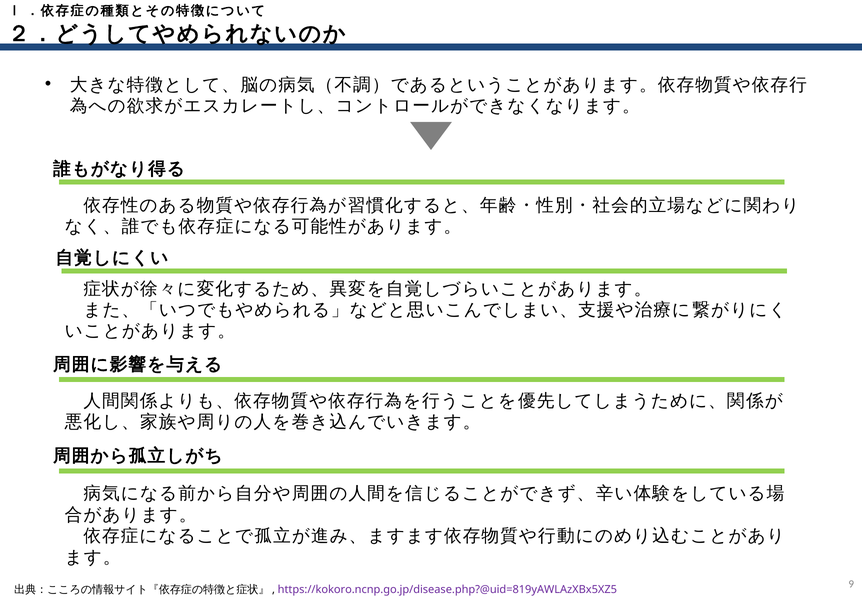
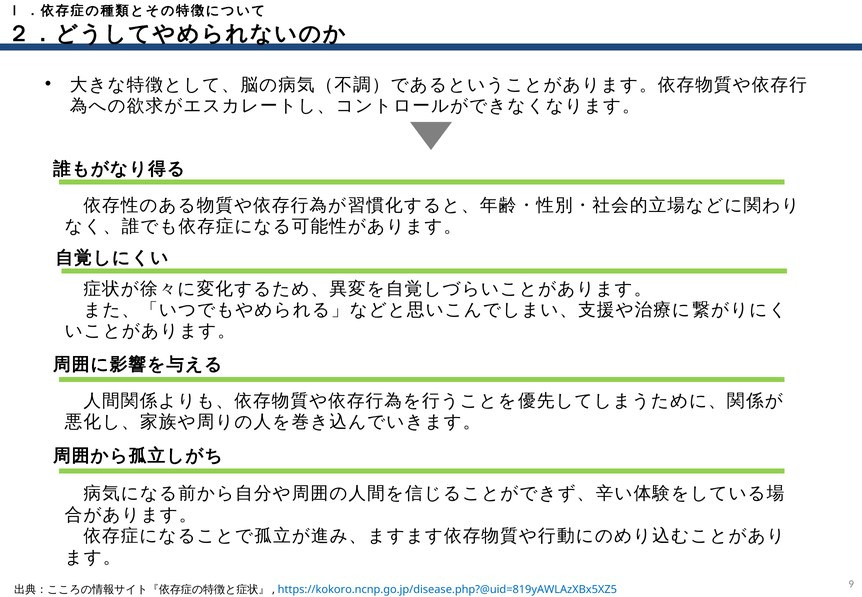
https://kokoro.ncnp.go.jp/disease.php?@uid=819yAWLAzXBx5XZ5 colour: purple -> blue
